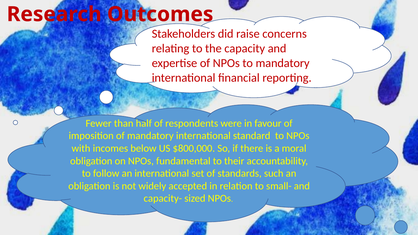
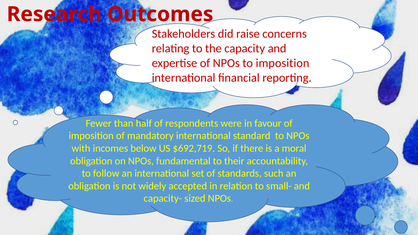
to mandatory: mandatory -> imposition
$800,000: $800,000 -> $692,719
